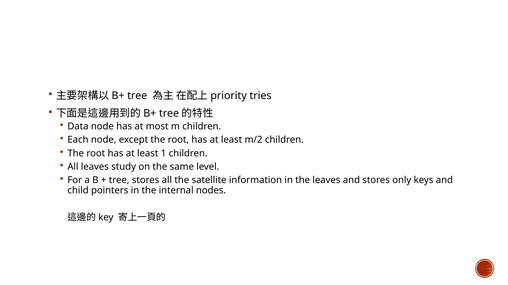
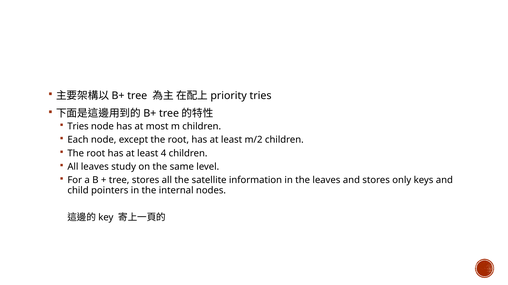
Data at (78, 127): Data -> Tries
1: 1 -> 4
